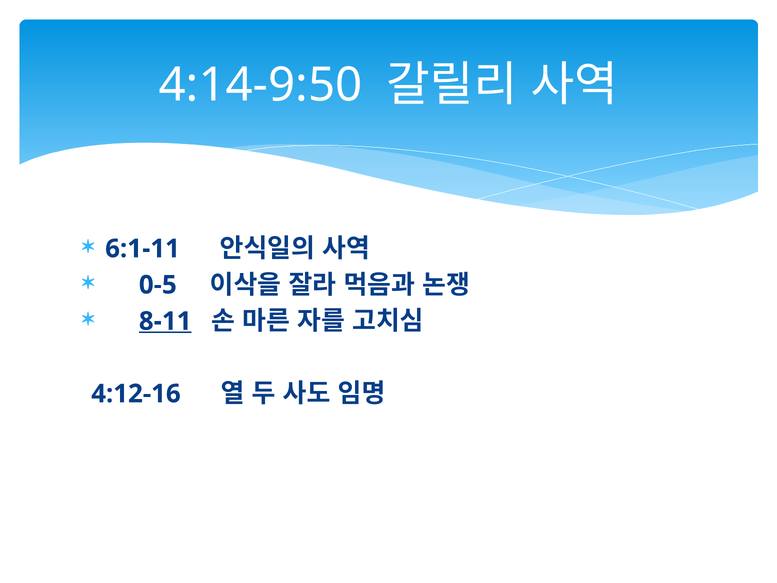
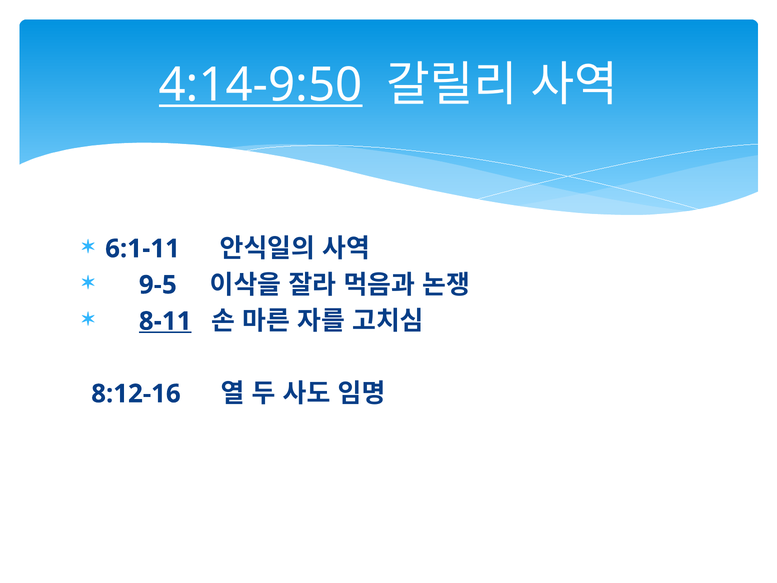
4:14-9:50 underline: none -> present
0-5: 0-5 -> 9-5
4:12-16: 4:12-16 -> 8:12-16
